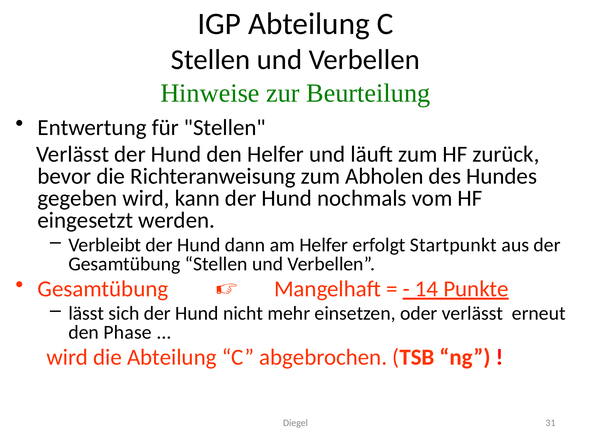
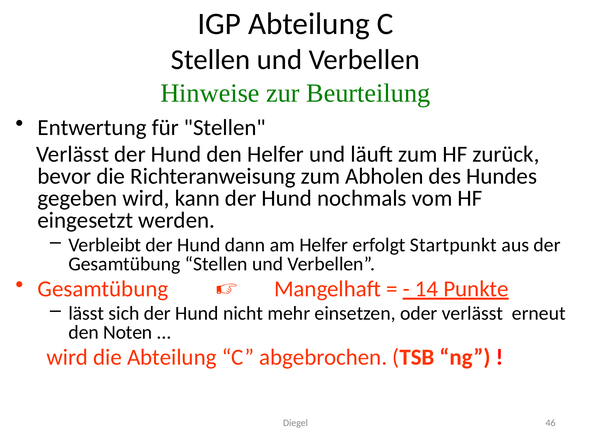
Phase: Phase -> Noten
31: 31 -> 46
